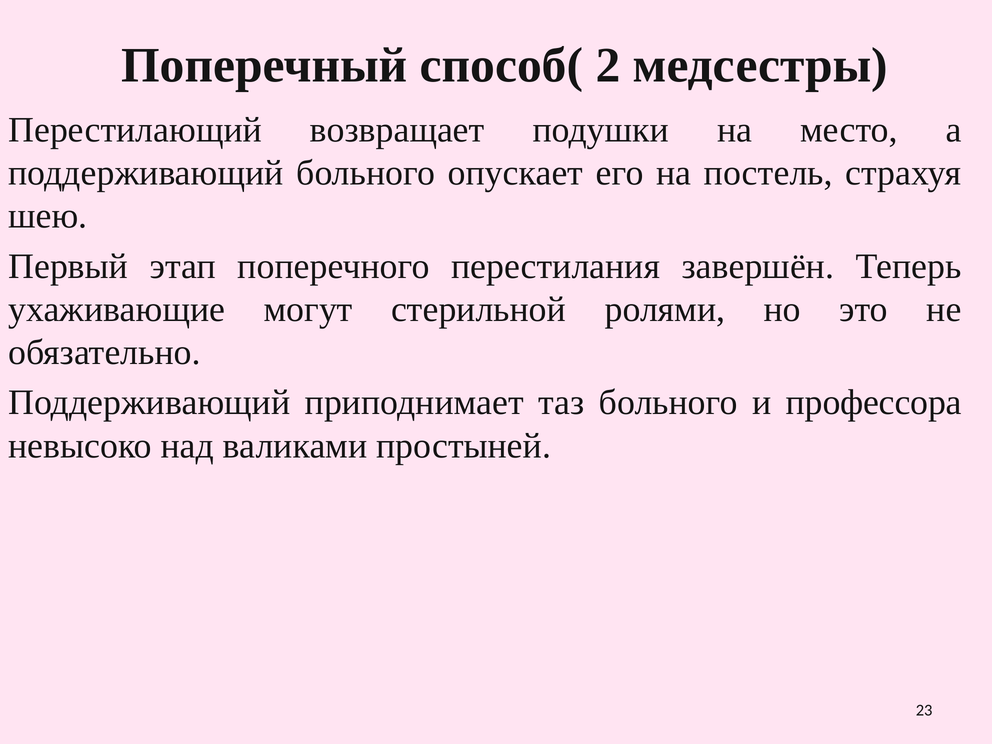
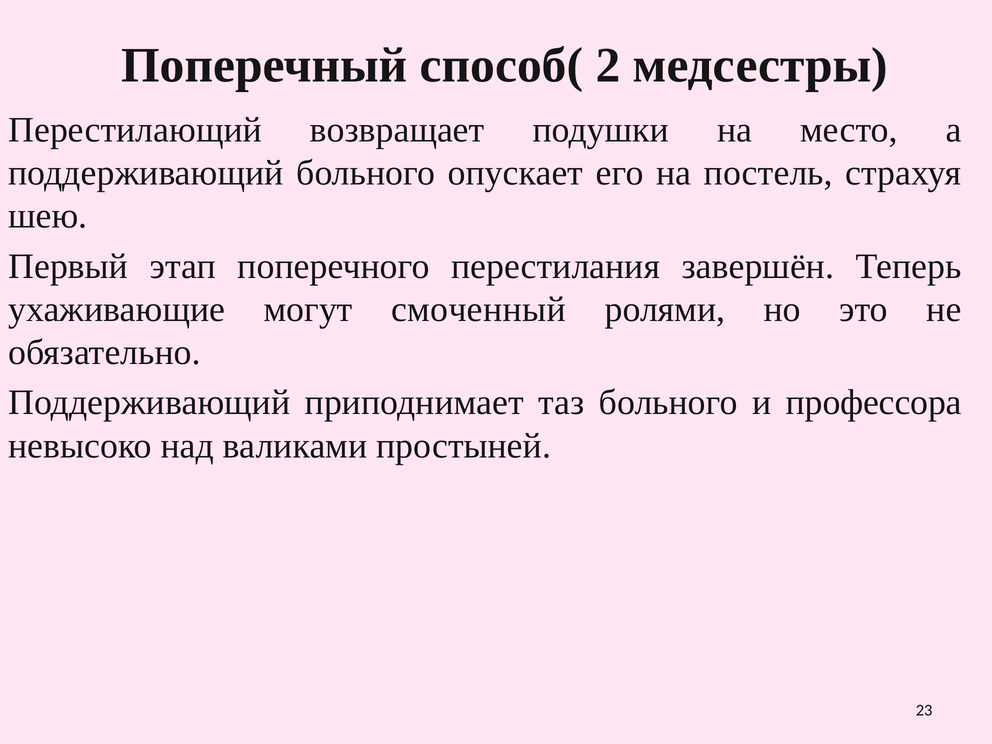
стерильной: стерильной -> смоченный
